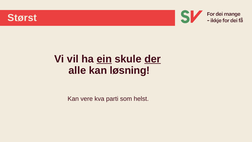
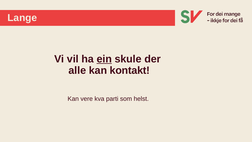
Størst: Størst -> Lange
der underline: present -> none
løsning: løsning -> kontakt
